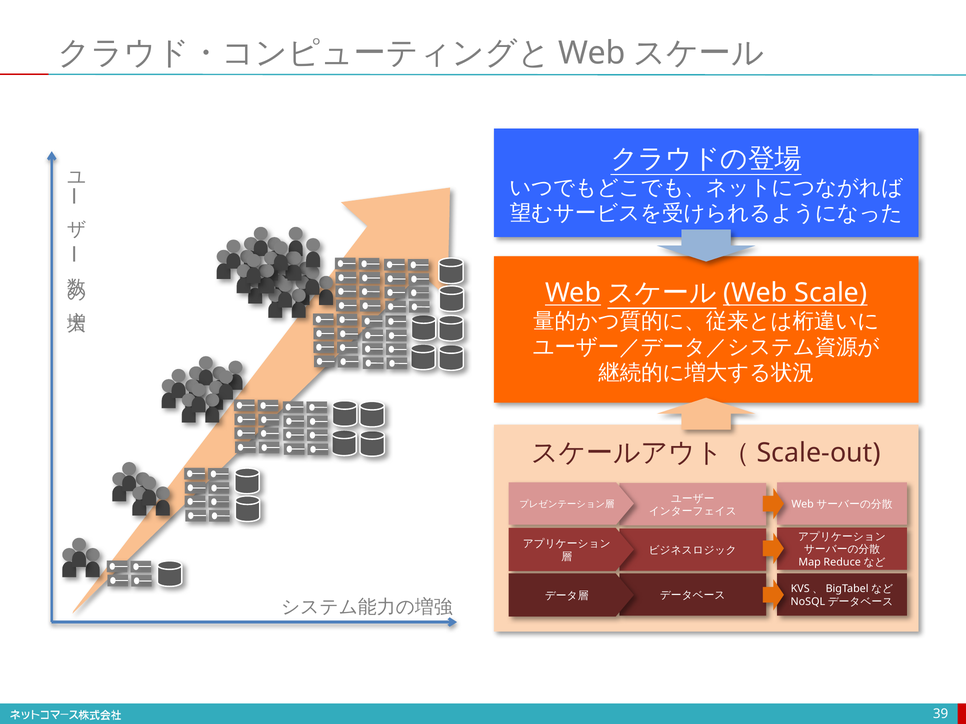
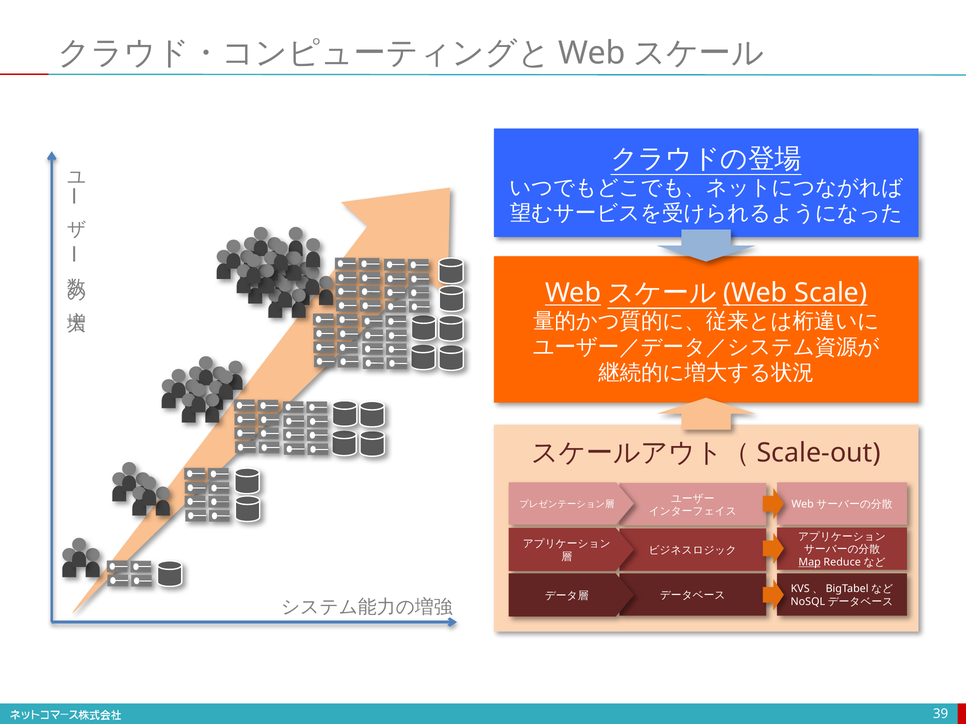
Map underline: none -> present
